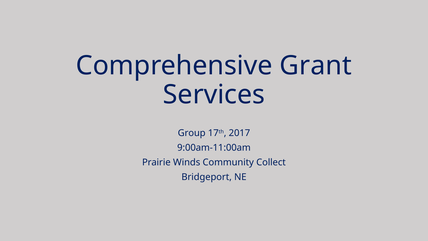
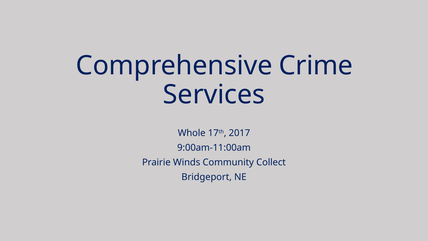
Grant: Grant -> Crime
Group: Group -> Whole
